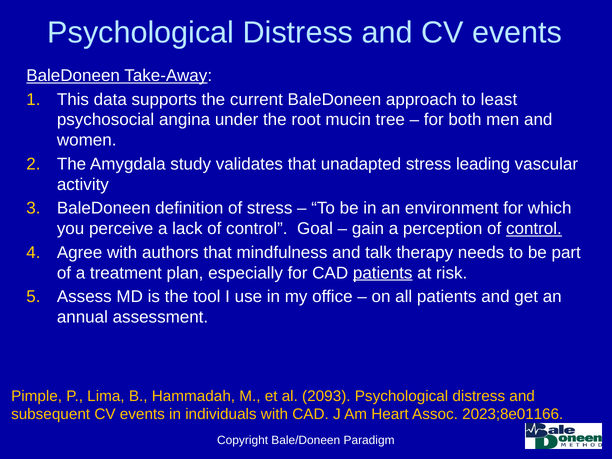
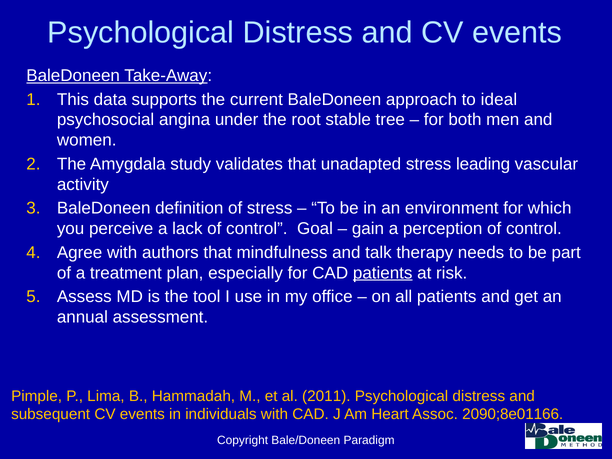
least: least -> ideal
mucin: mucin -> stable
control at (534, 229) underline: present -> none
2093: 2093 -> 2011
2023;8e01166: 2023;8e01166 -> 2090;8e01166
